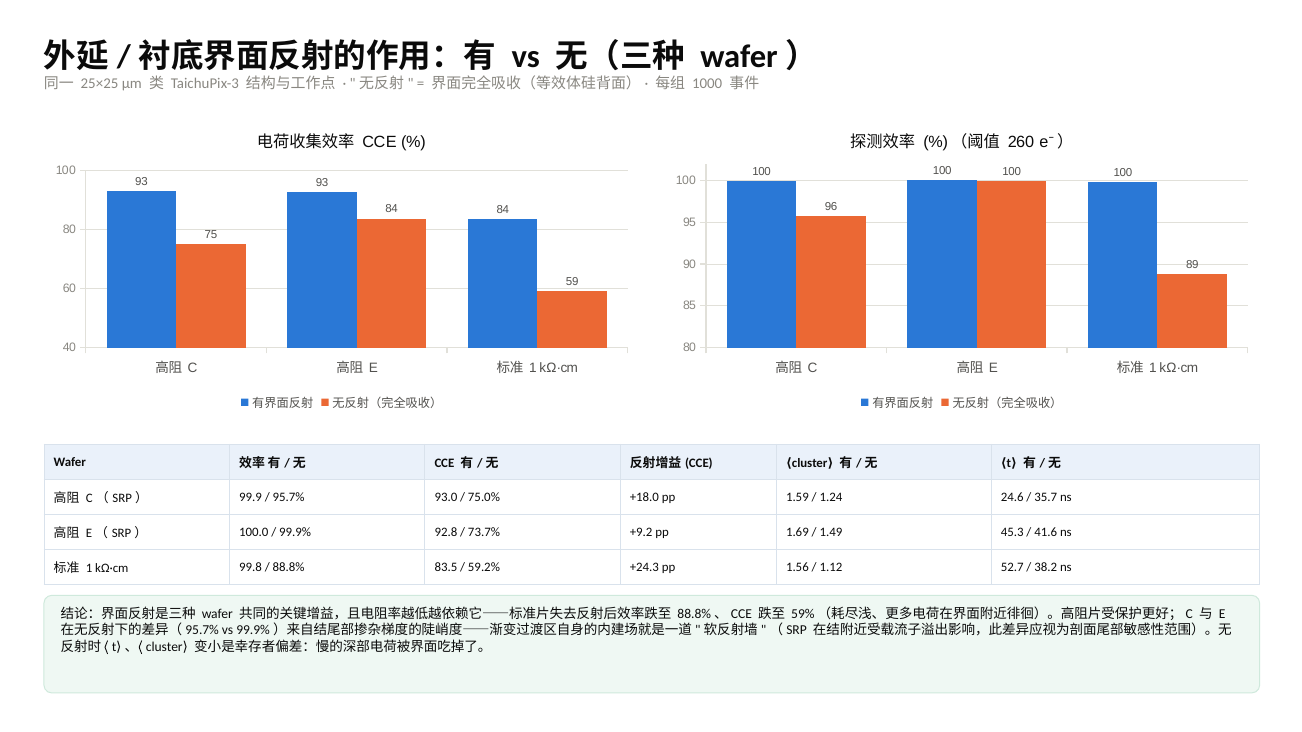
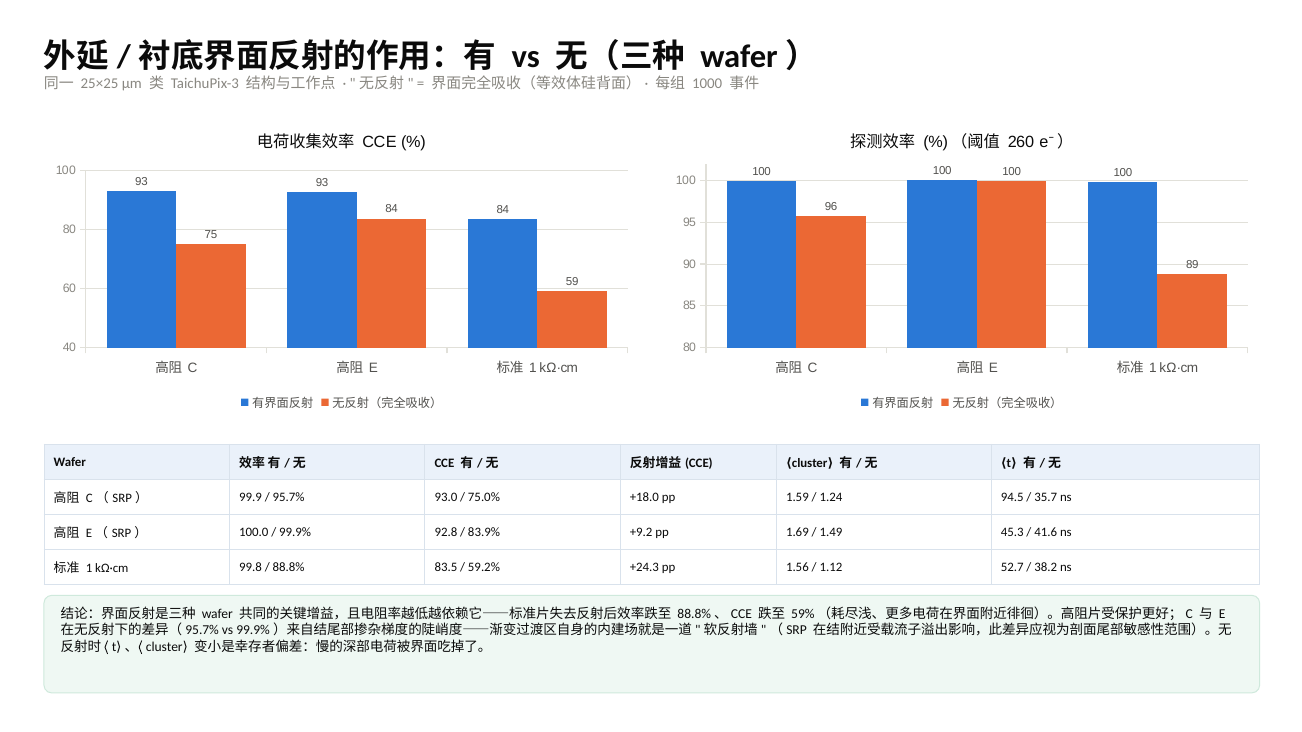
24.6: 24.6 -> 94.5
73.7%: 73.7% -> 83.9%
